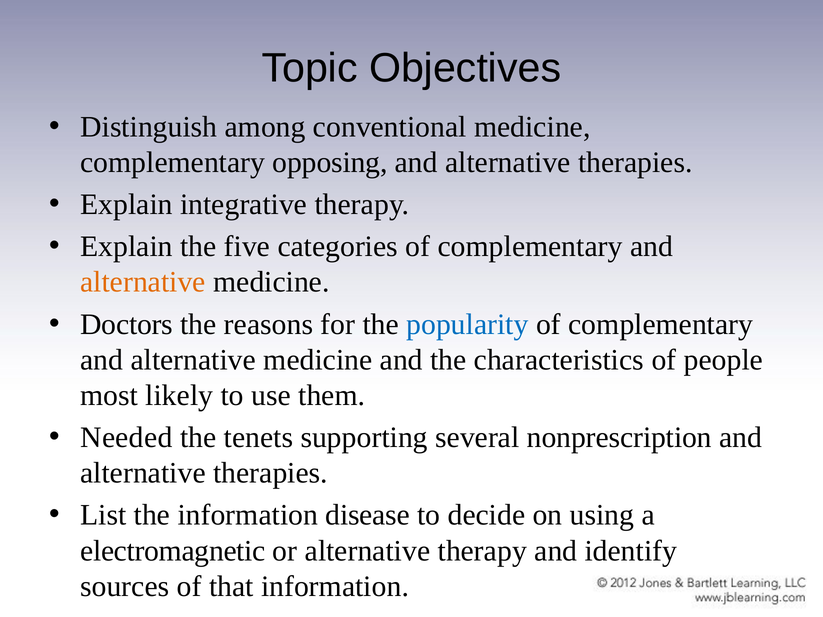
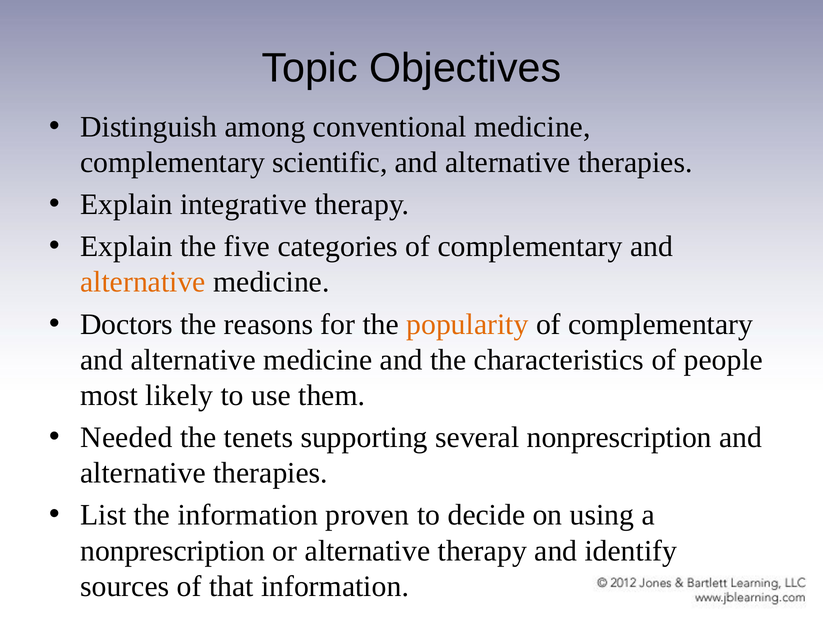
opposing: opposing -> scientific
popularity colour: blue -> orange
disease: disease -> proven
electromagnetic at (173, 551): electromagnetic -> nonprescription
